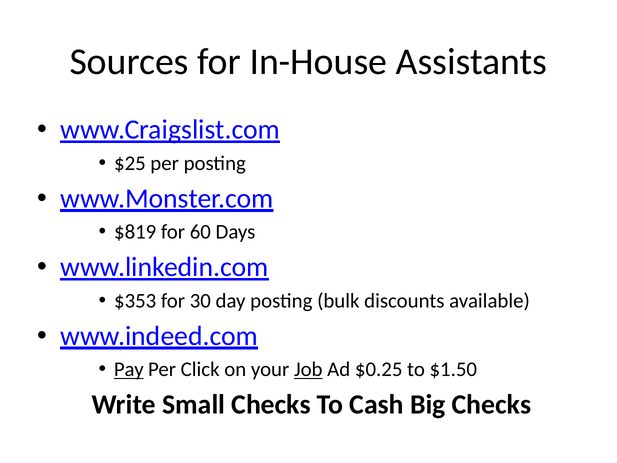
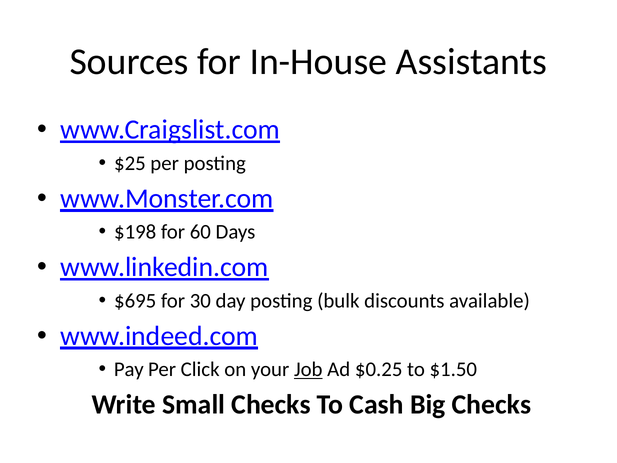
$819: $819 -> $198
$353: $353 -> $695
Pay underline: present -> none
